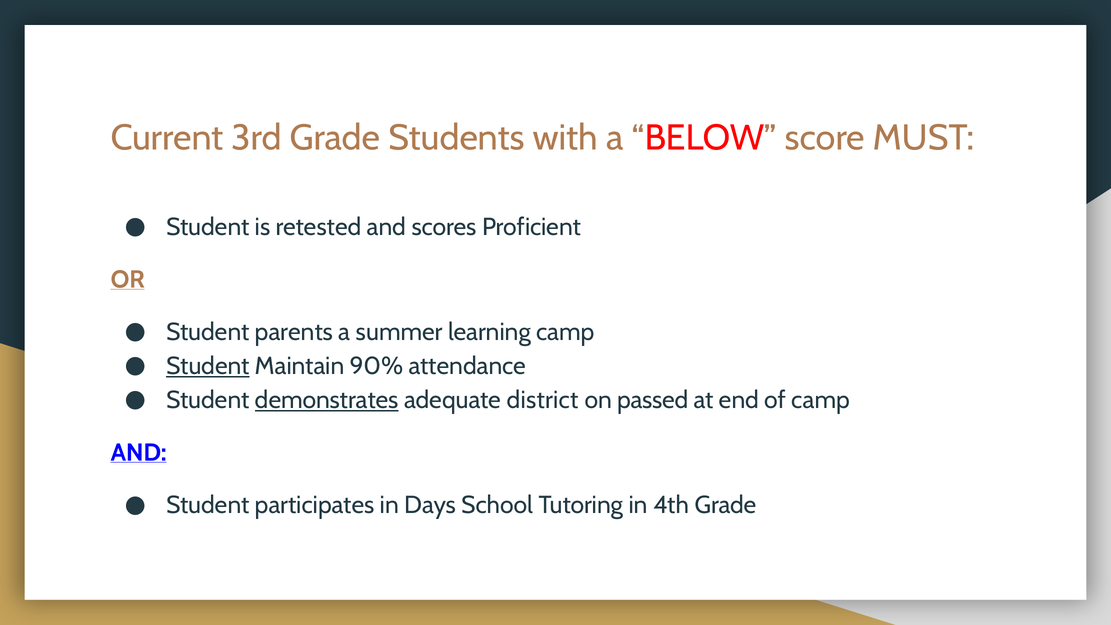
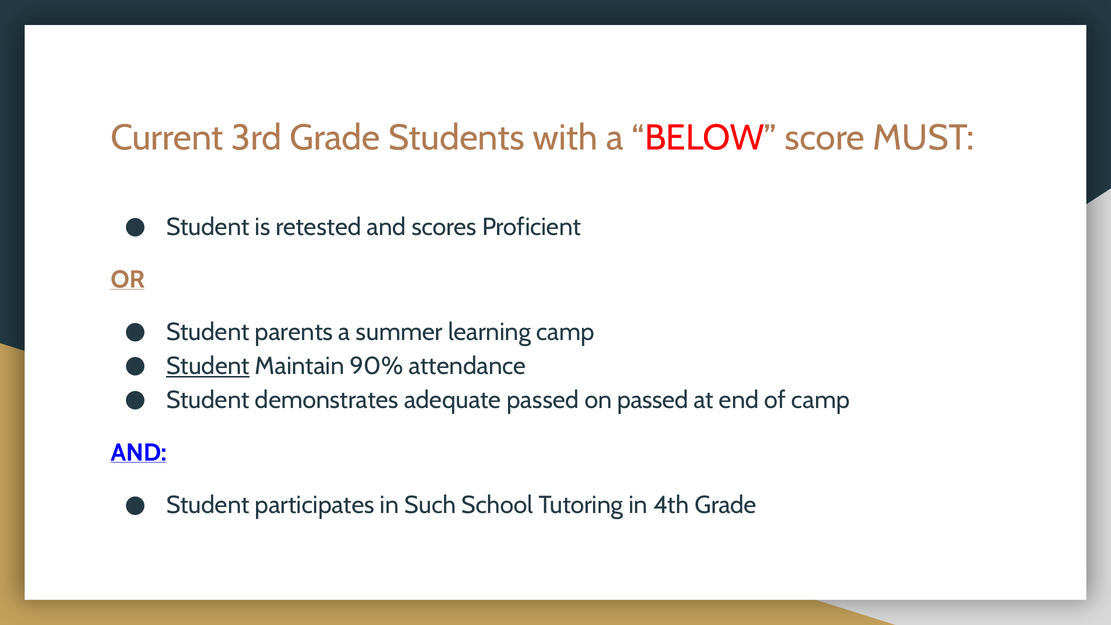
demonstrates underline: present -> none
adequate district: district -> passed
Days: Days -> Such
